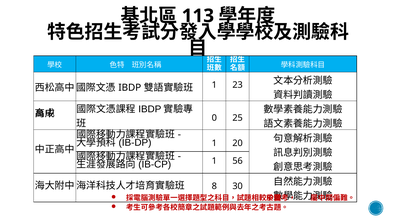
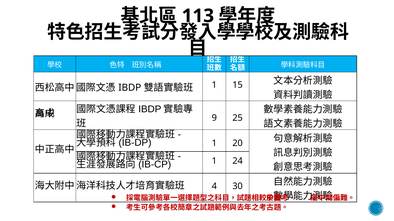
23: 23 -> 15
0: 0 -> 9
56: 56 -> 24
8: 8 -> 4
